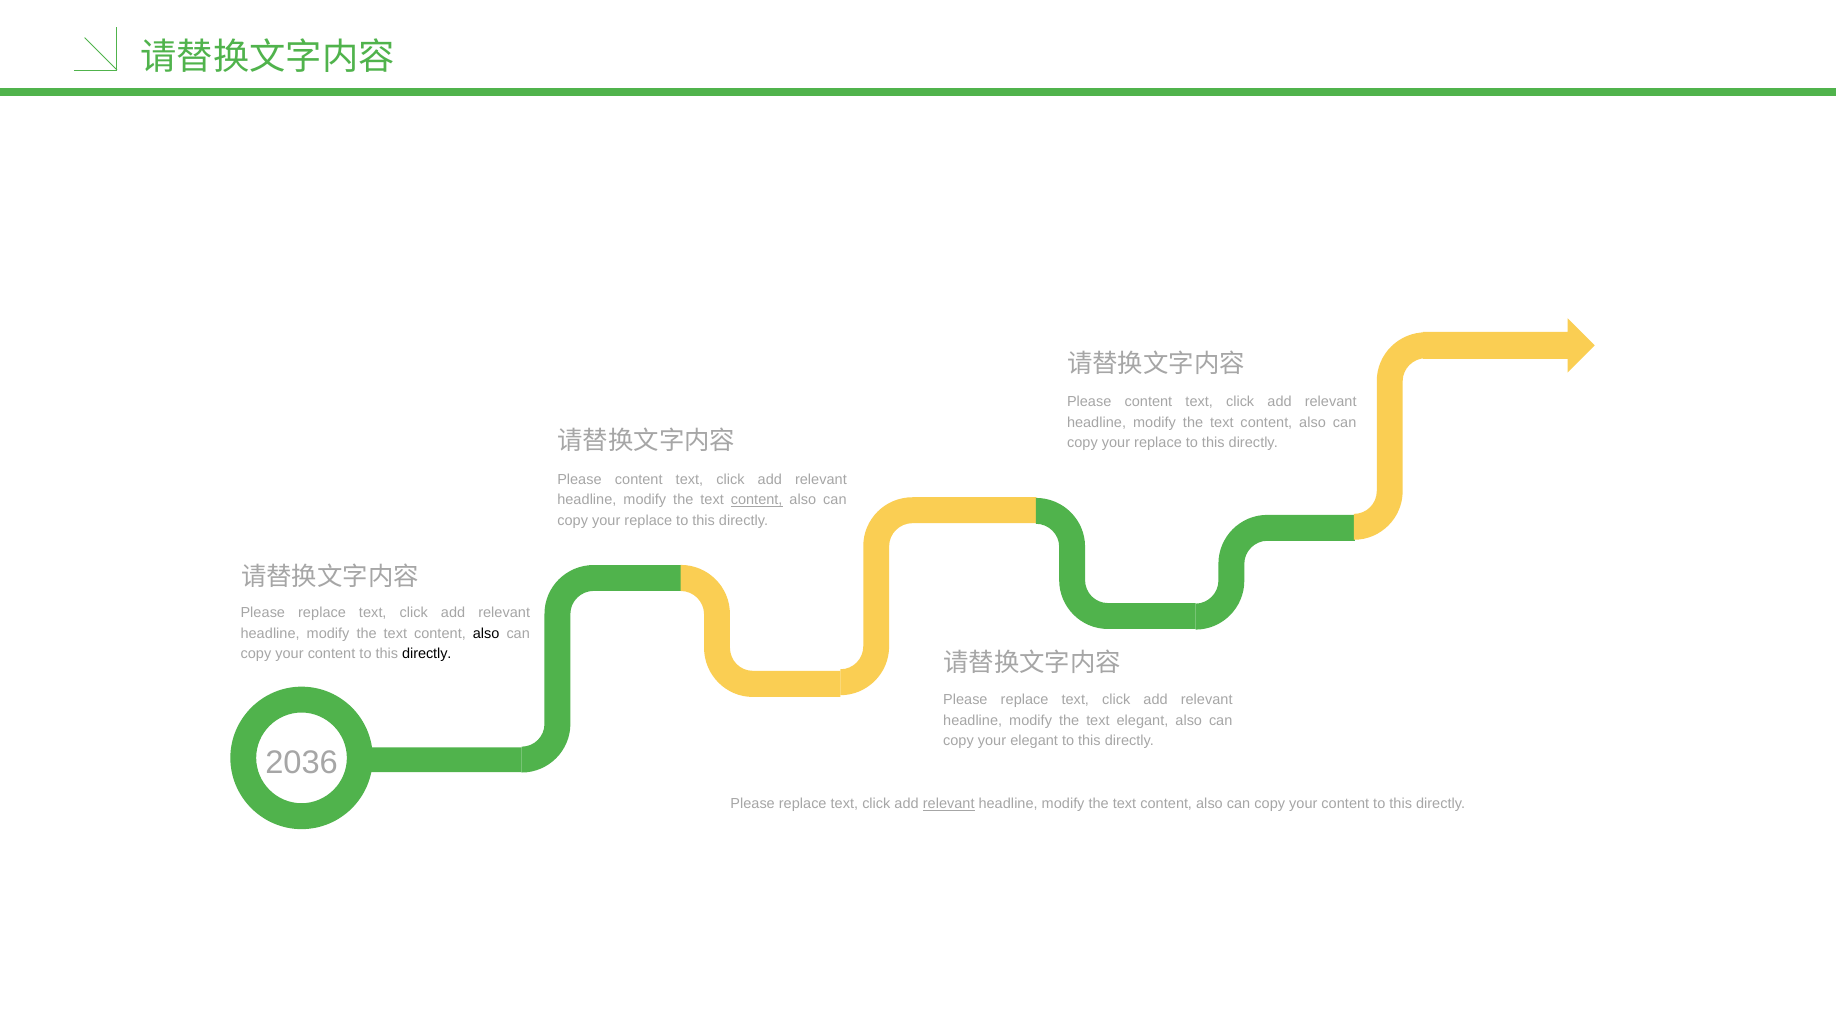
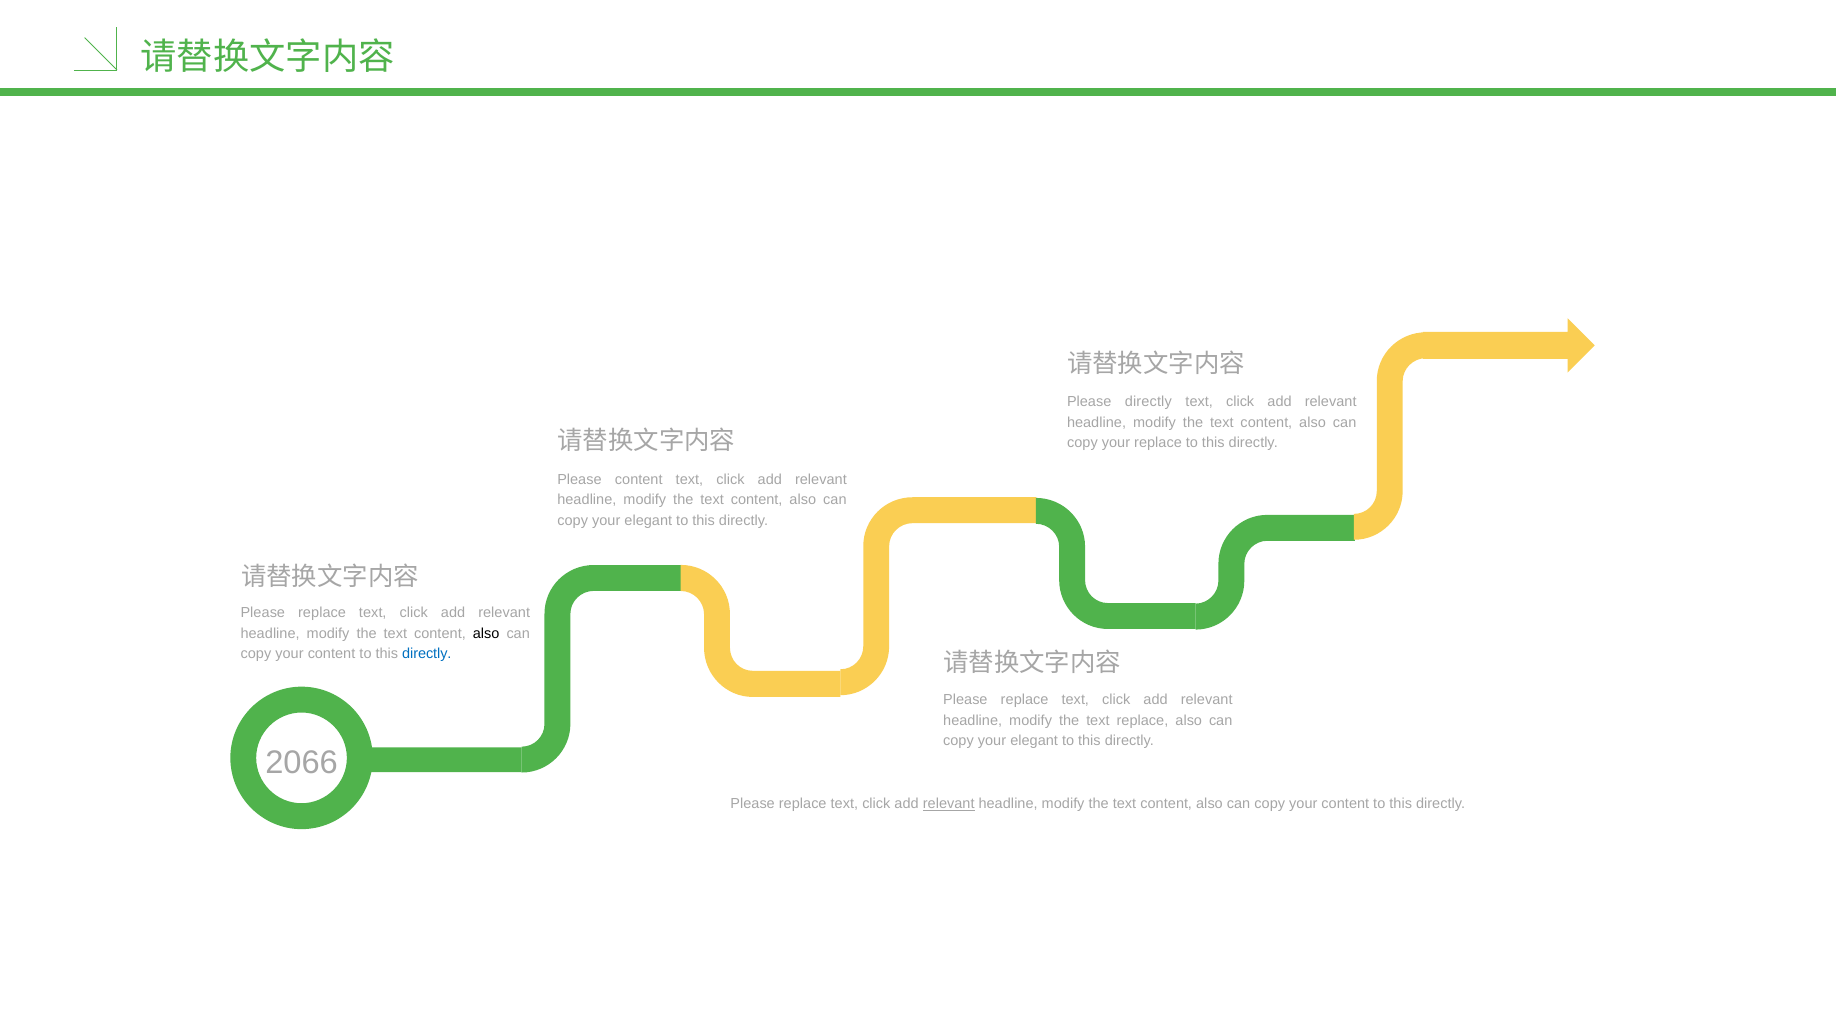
content at (1148, 401): content -> directly
content at (757, 500) underline: present -> none
replace at (648, 521): replace -> elegant
directly at (427, 654) colour: black -> blue
text elegant: elegant -> replace
2036: 2036 -> 2066
